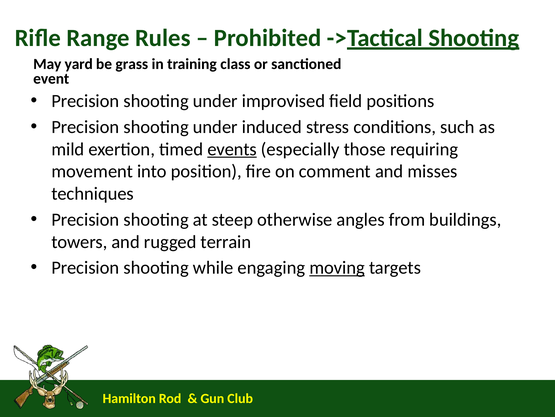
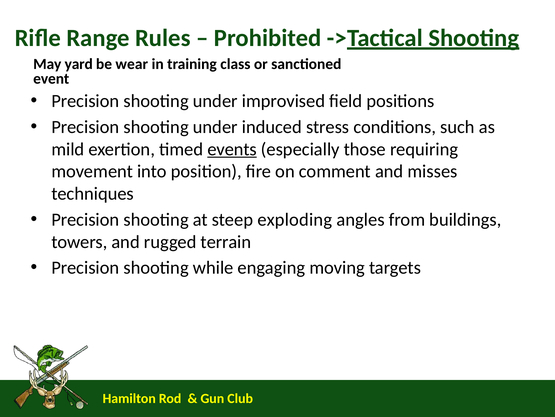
grass: grass -> wear
otherwise: otherwise -> exploding
moving underline: present -> none
